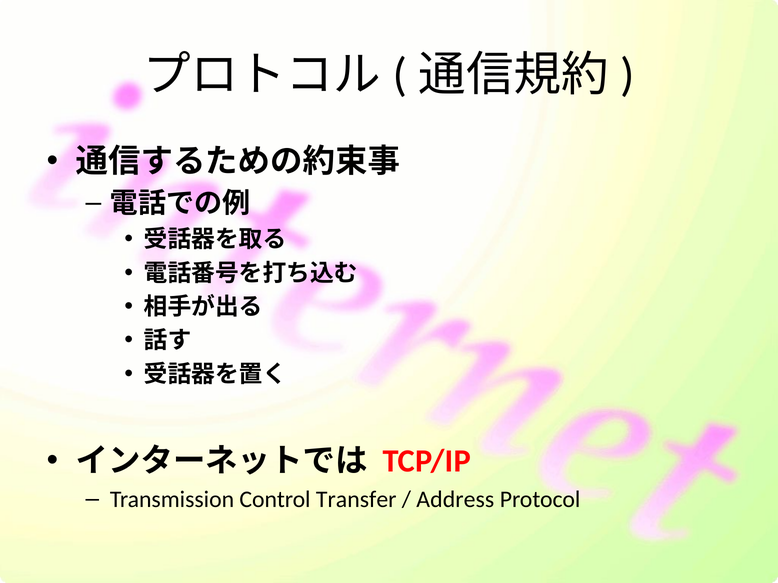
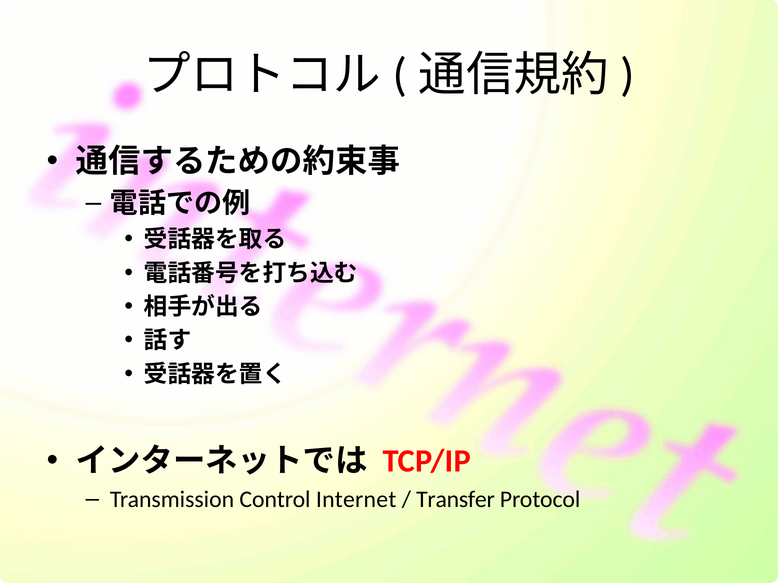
Transfer: Transfer -> Internet
Address: Address -> Transfer
